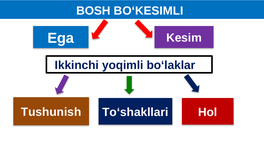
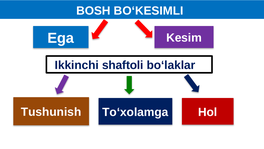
yoqimli: yoqimli -> shaftoli
To‘shakllari: To‘shakllari -> To‘xolamga
